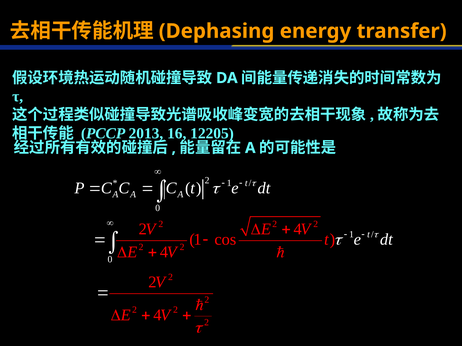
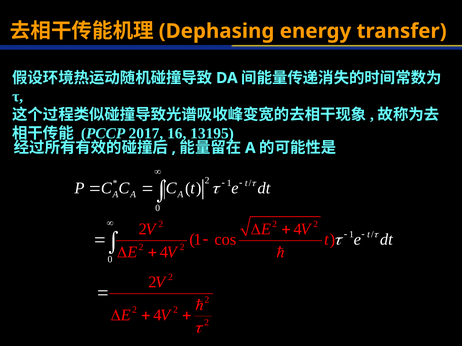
2013: 2013 -> 2017
12205: 12205 -> 13195
